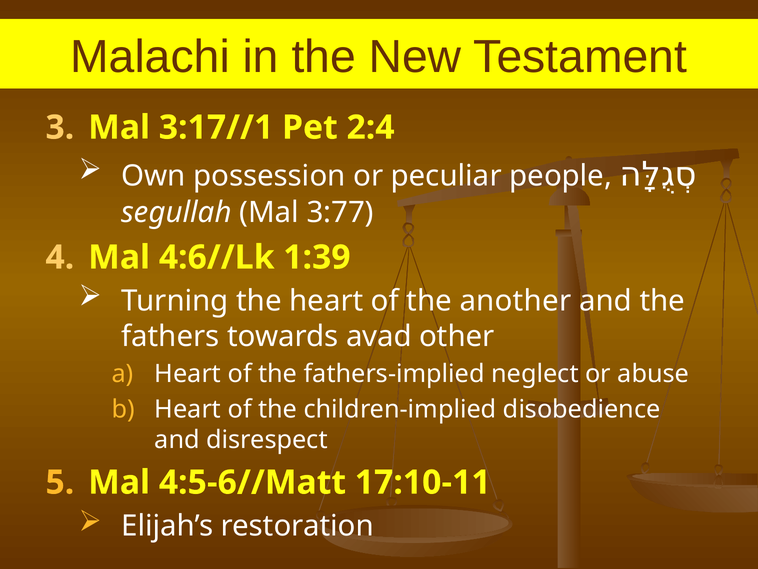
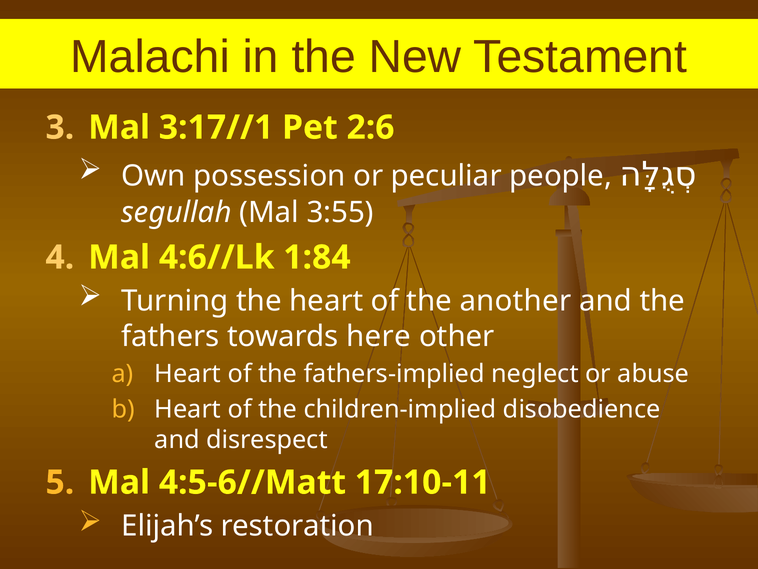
2:4: 2:4 -> 2:6
3:77: 3:77 -> 3:55
1:39: 1:39 -> 1:84
avad: avad -> here
